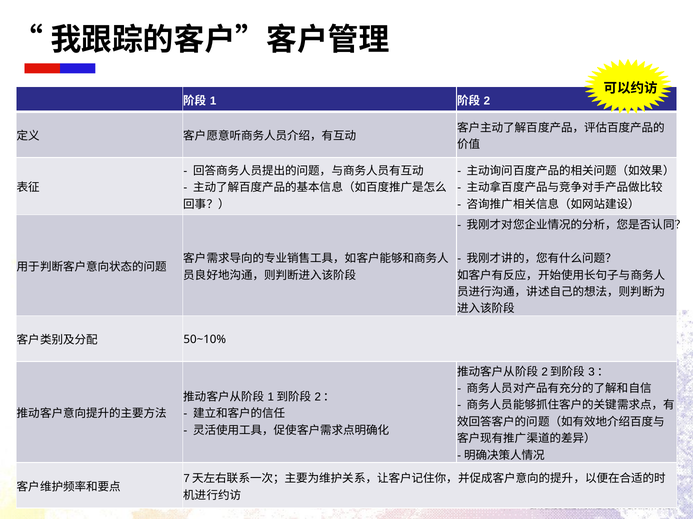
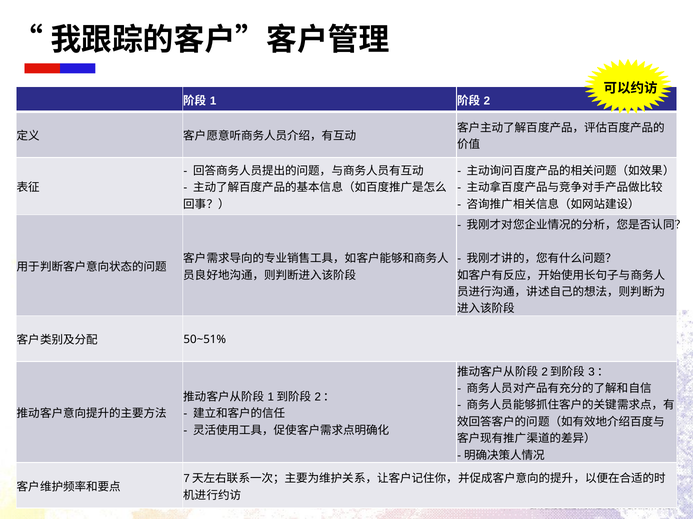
50~10%: 50~10% -> 50~51%
